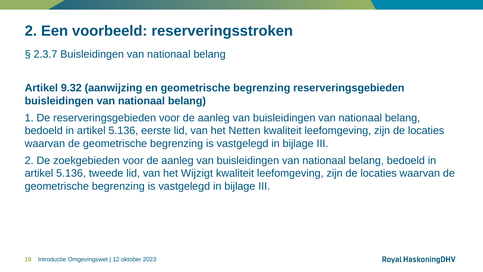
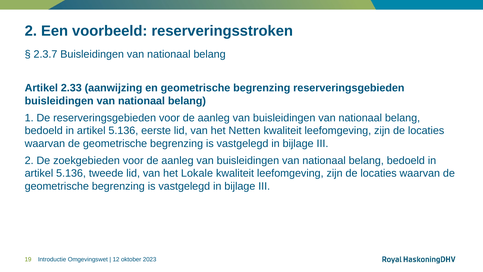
9.32: 9.32 -> 2.33
Wijzigt: Wijzigt -> Lokale
